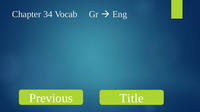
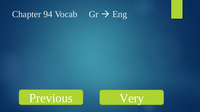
34: 34 -> 94
Title: Title -> Very
